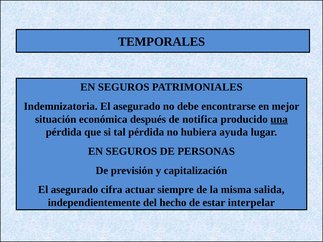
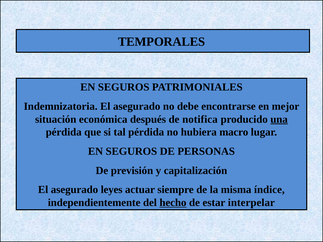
ayuda: ayuda -> macro
cifra: cifra -> leyes
salida: salida -> índice
hecho underline: none -> present
